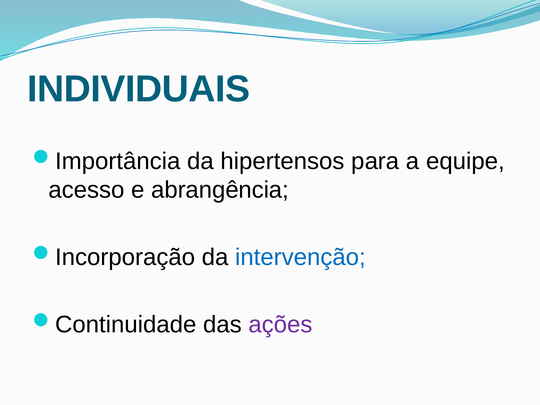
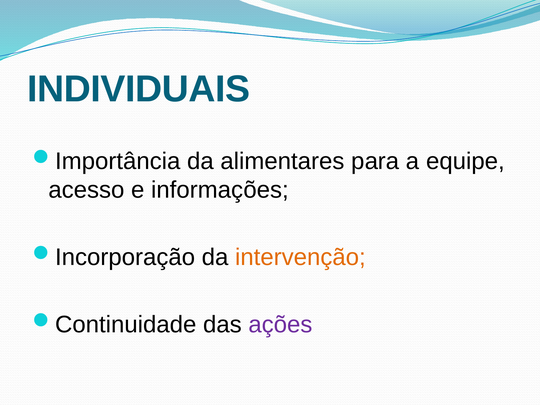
hipertensos: hipertensos -> alimentares
abrangência: abrangência -> informações
intervenção colour: blue -> orange
